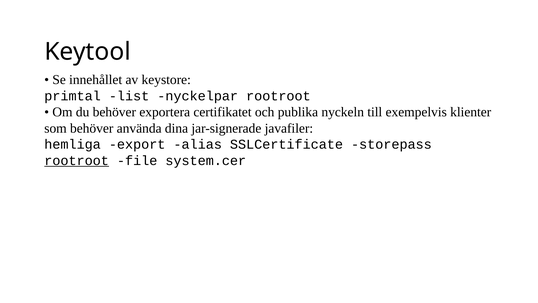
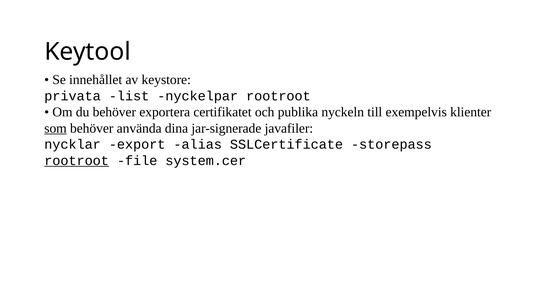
primtal: primtal -> privata
som underline: none -> present
hemliga: hemliga -> nycklar
